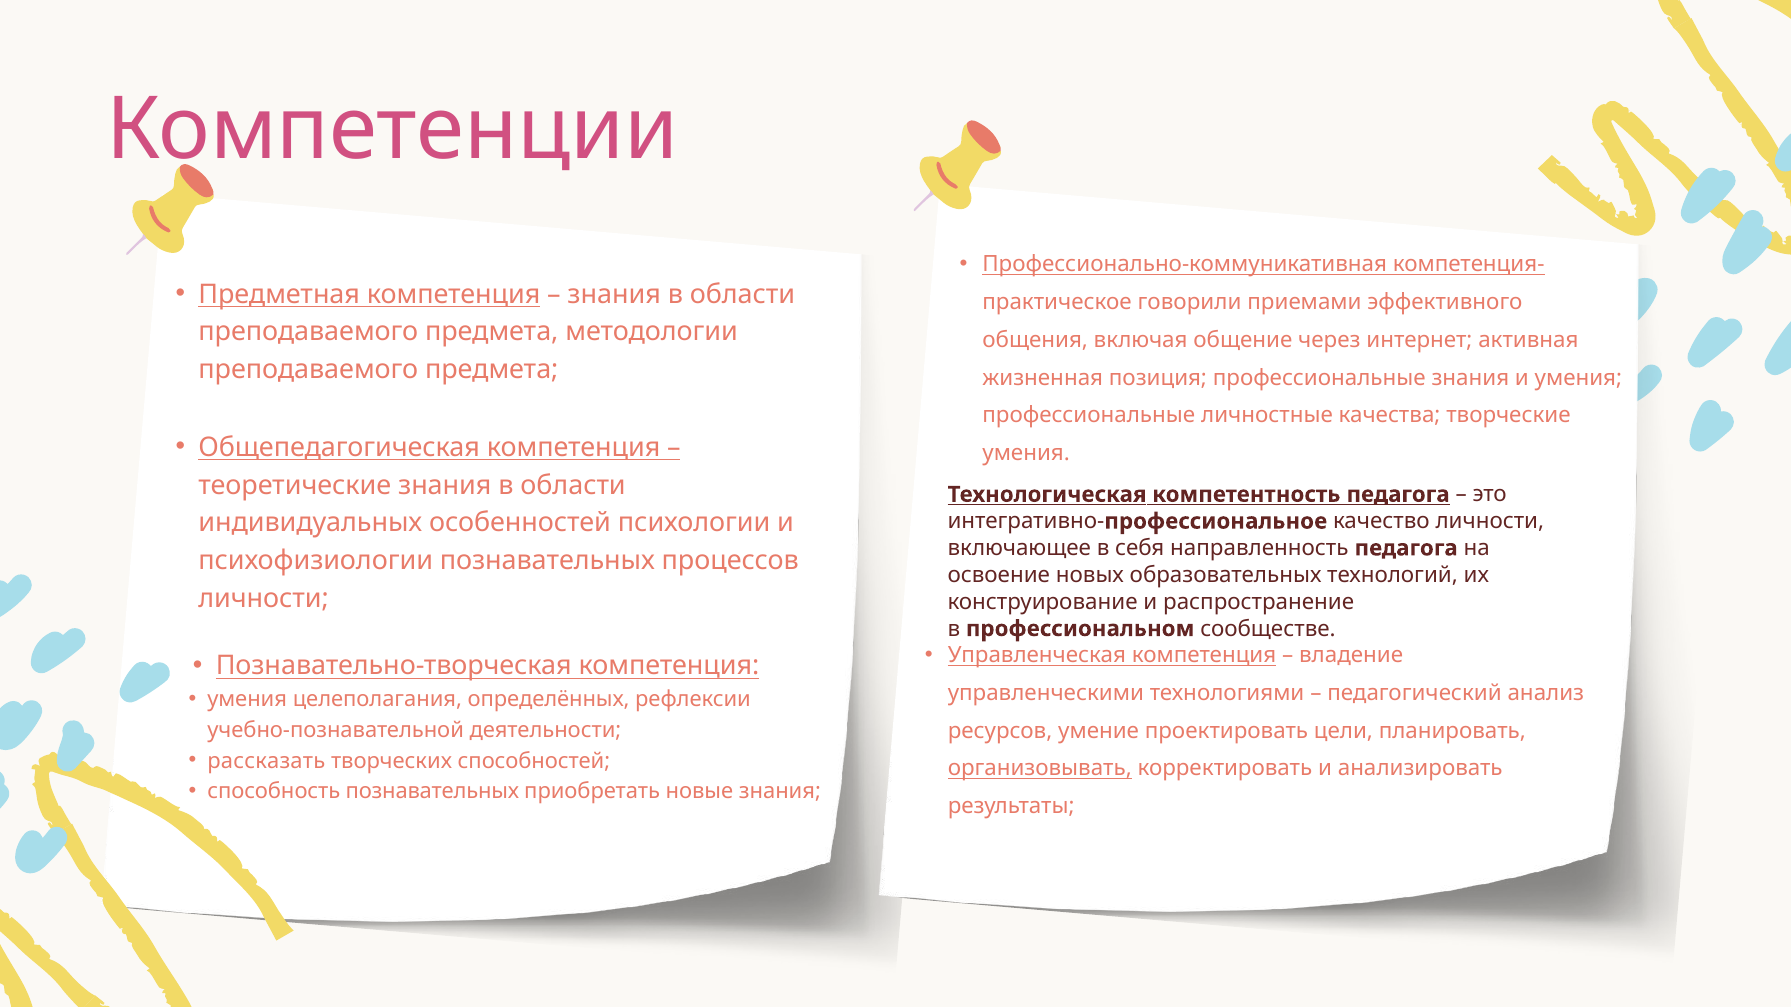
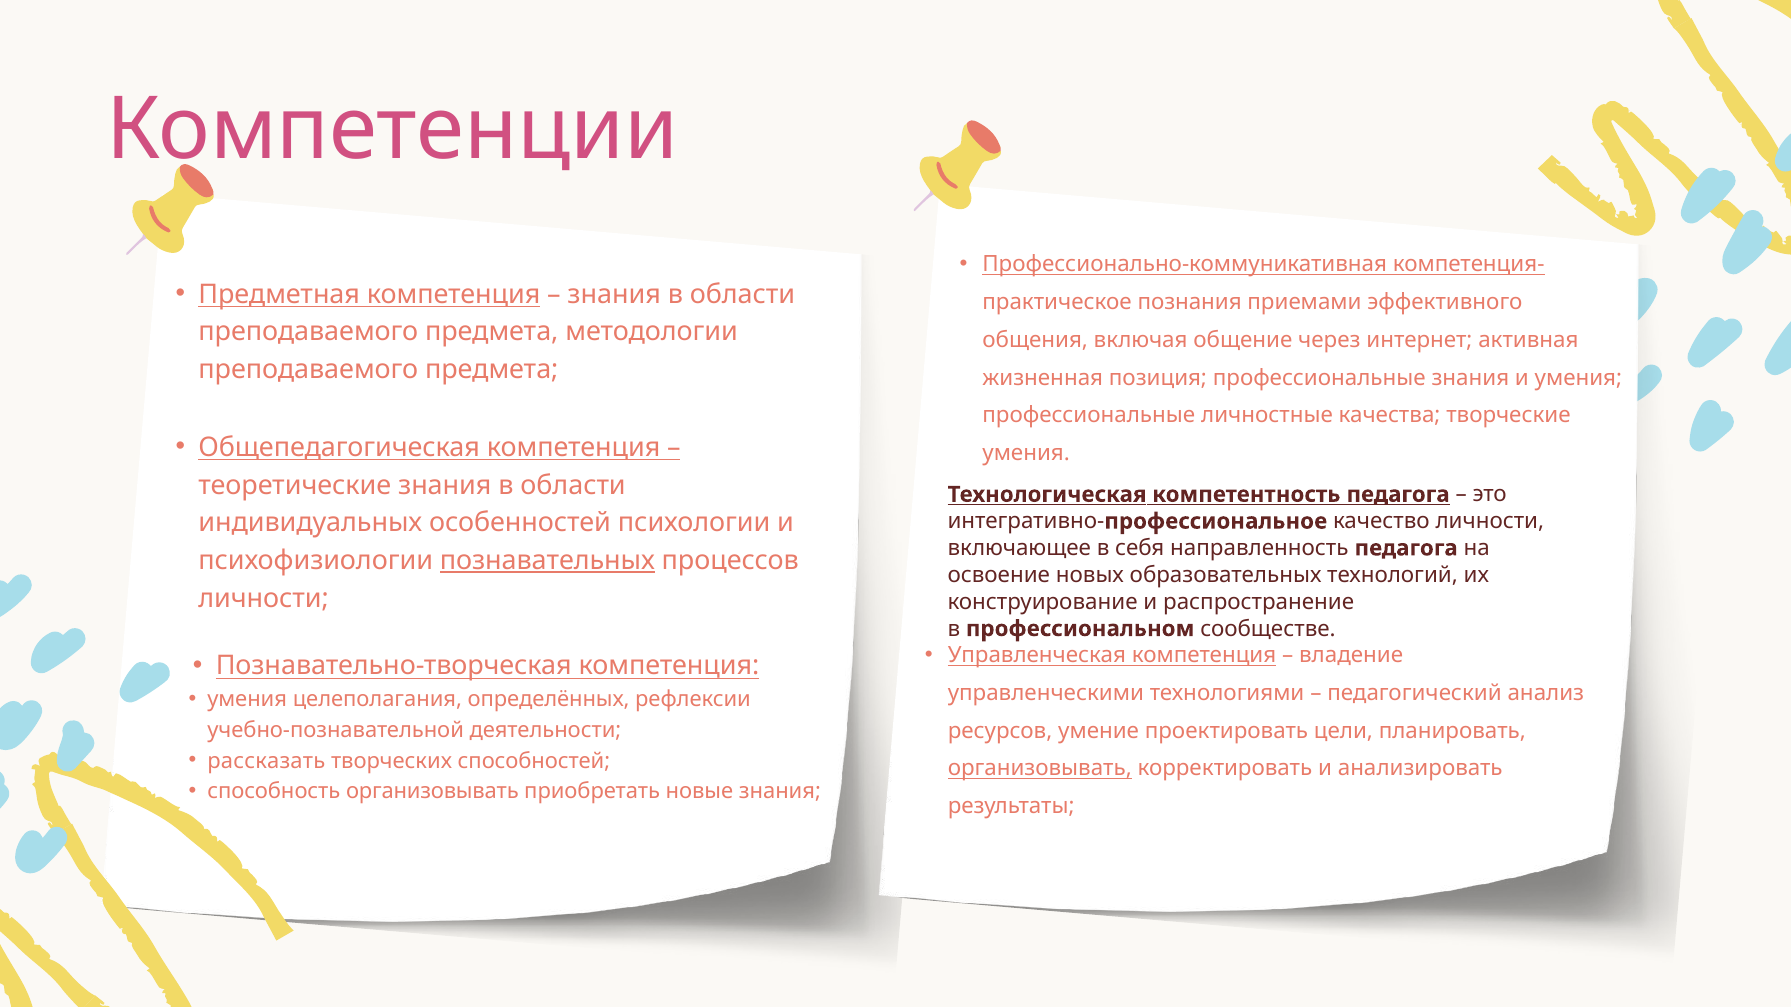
говорили: говорили -> познания
познавательных at (547, 561) underline: none -> present
способность познавательных: познавательных -> организовывать
